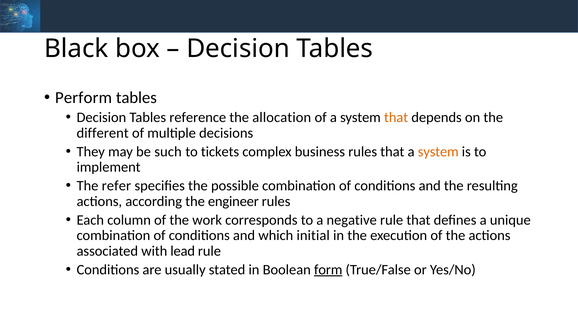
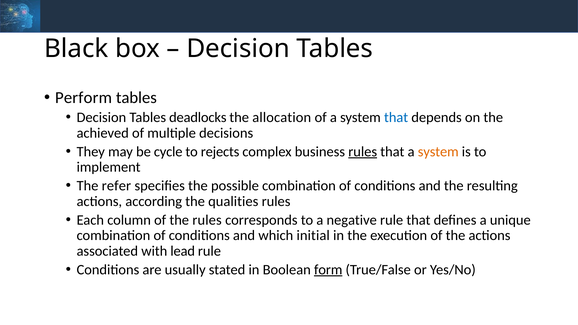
reference: reference -> deadlocks
that at (396, 117) colour: orange -> blue
different: different -> achieved
such: such -> cycle
tickets: tickets -> rejects
rules at (363, 152) underline: none -> present
engineer: engineer -> qualities
the work: work -> rules
